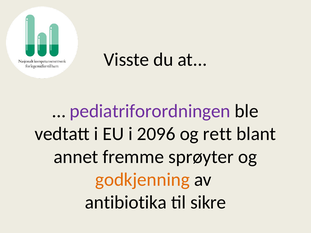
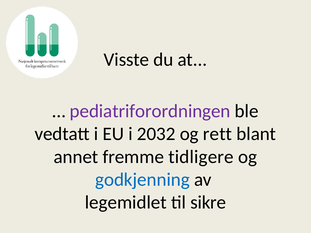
2096: 2096 -> 2032
sprøyter: sprøyter -> tidligere
godkjenning colour: orange -> blue
antibiotika: antibiotika -> legemidlet
